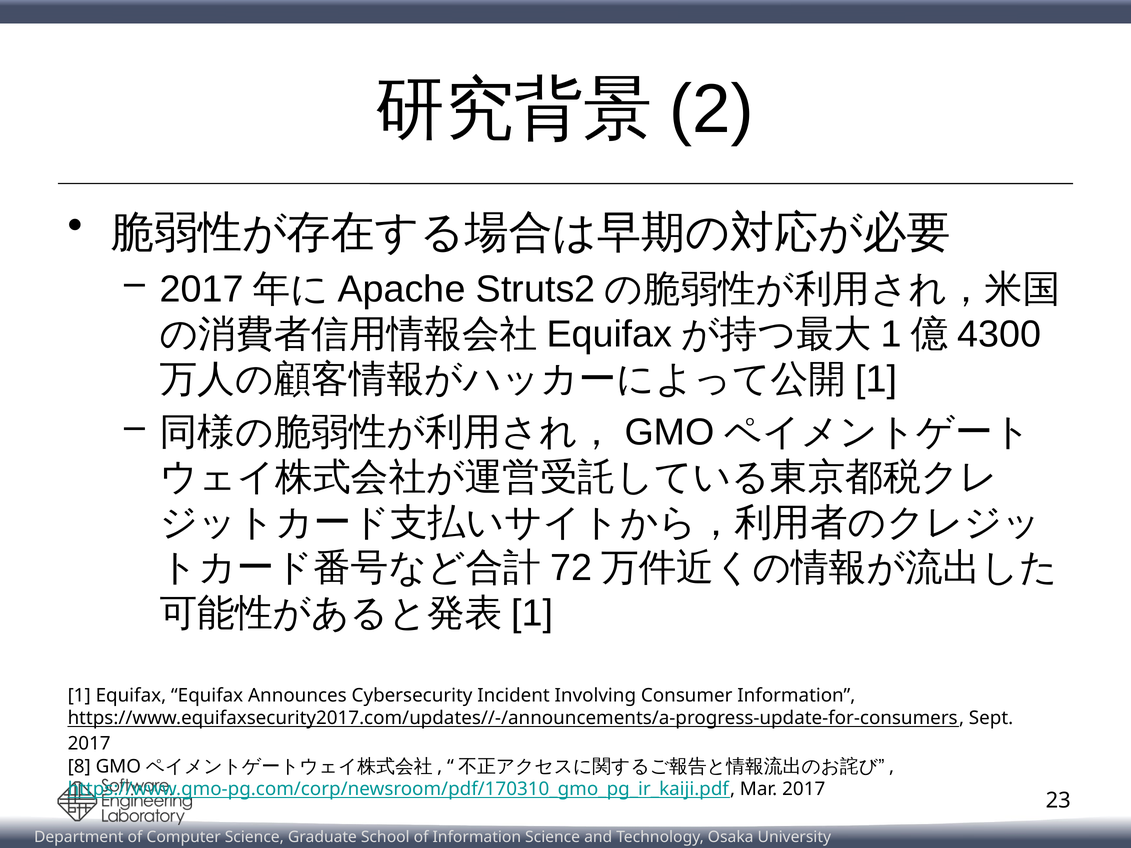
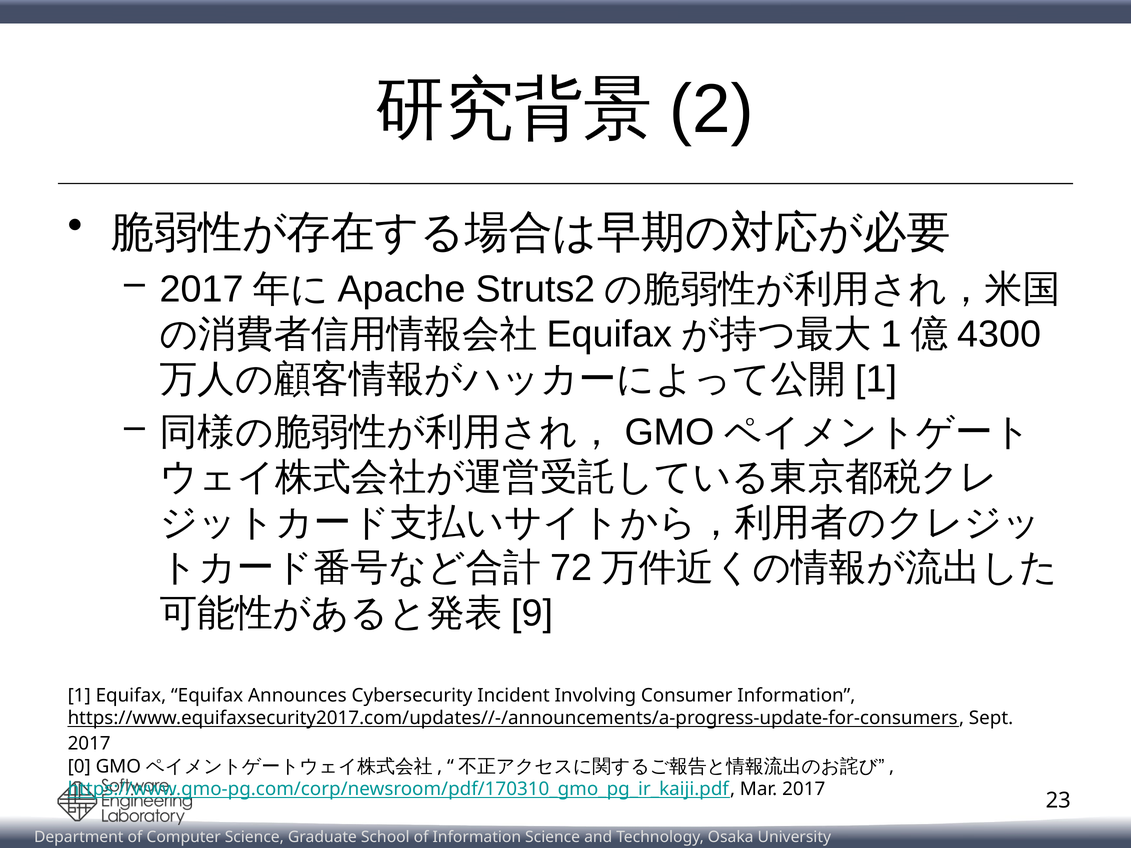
1 at (532, 613): 1 -> 9
8: 8 -> 0
